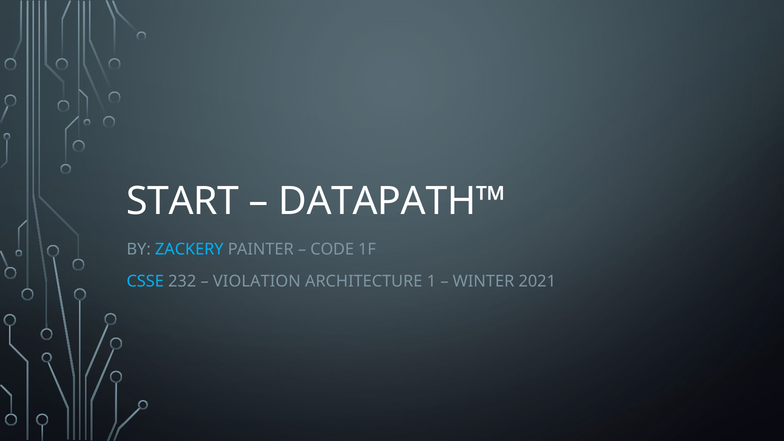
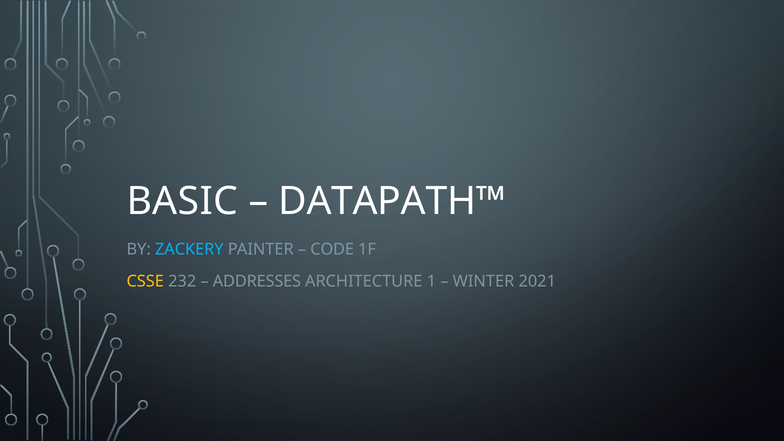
START: START -> BASIC
CSSE colour: light blue -> yellow
VIOLATION: VIOLATION -> ADDRESSES
